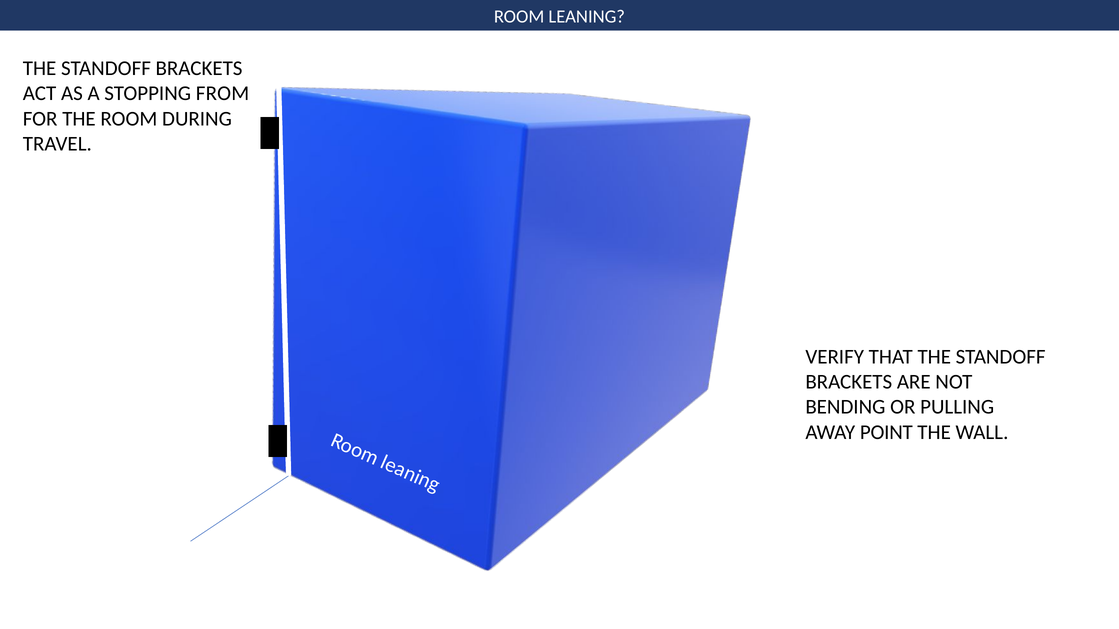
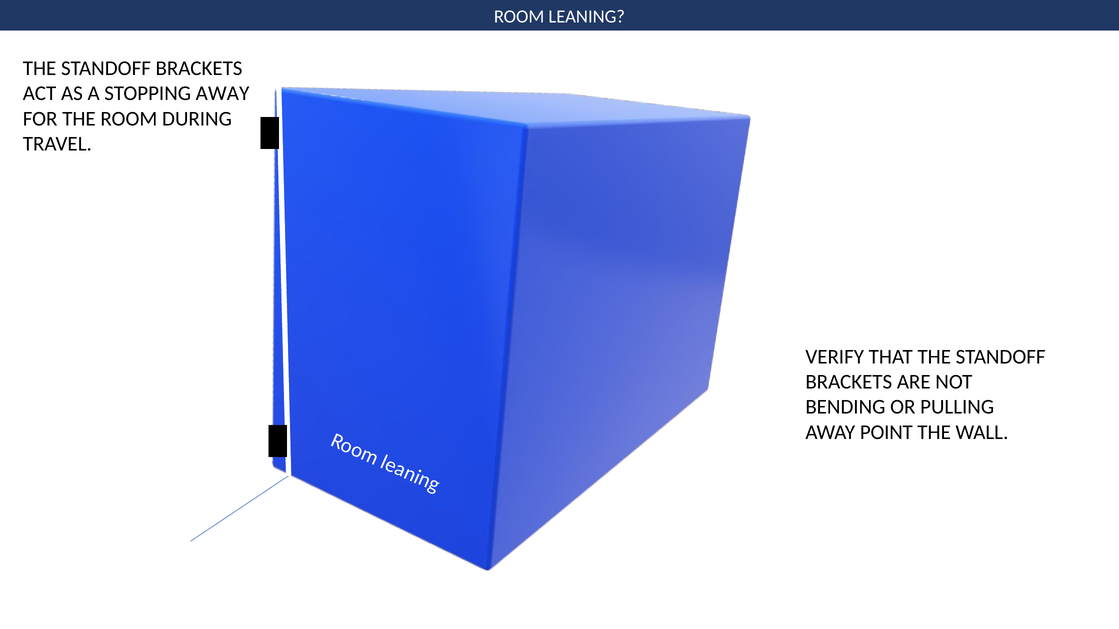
STOPPING FROM: FROM -> AWAY
